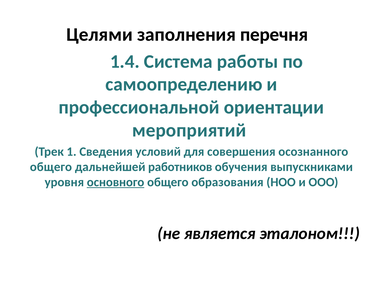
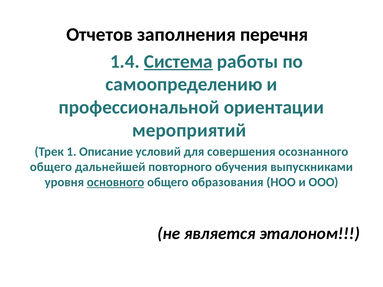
Целями: Целями -> Отчетов
Система underline: none -> present
Сведения: Сведения -> Описание
работников: работников -> повторного
